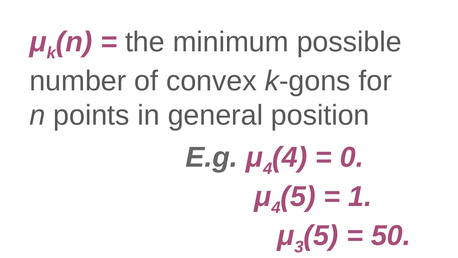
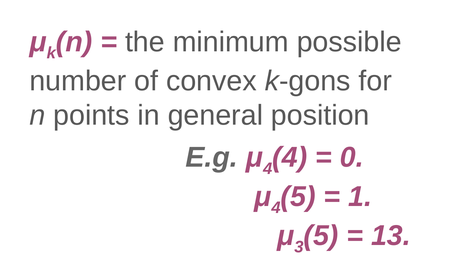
50: 50 -> 13
